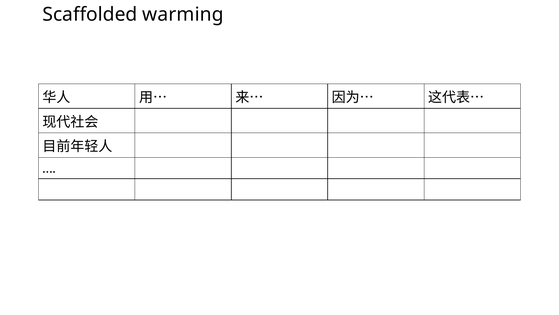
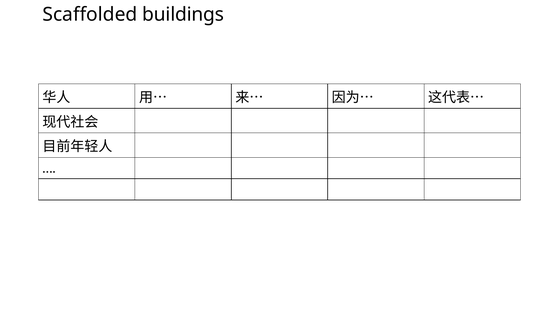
warming: warming -> buildings
